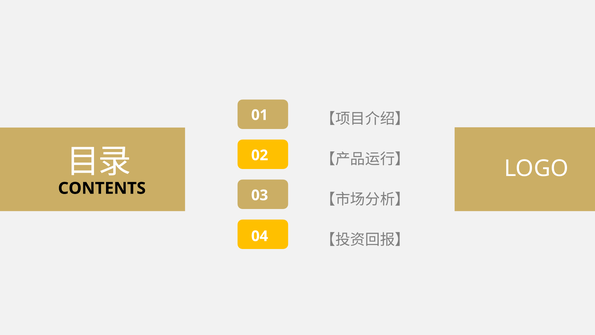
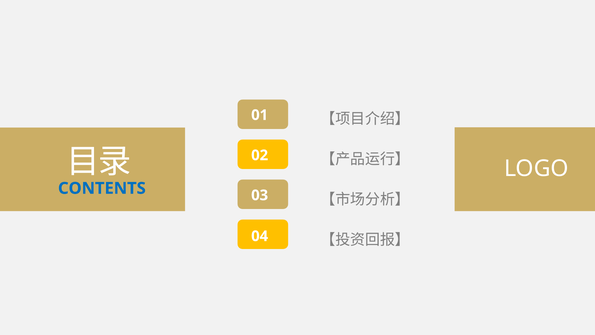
CONTENTS colour: black -> blue
